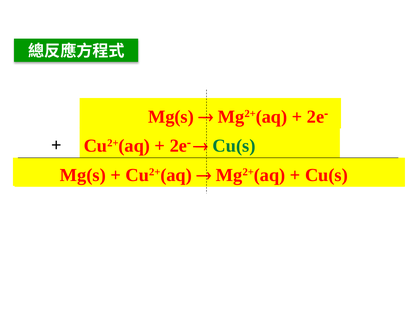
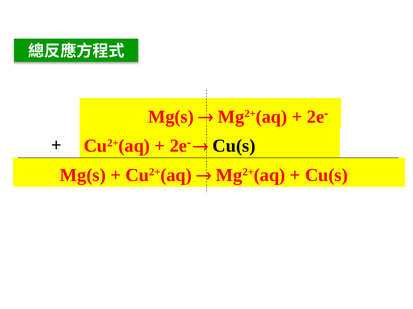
Cu(s at (234, 146) colour: green -> black
